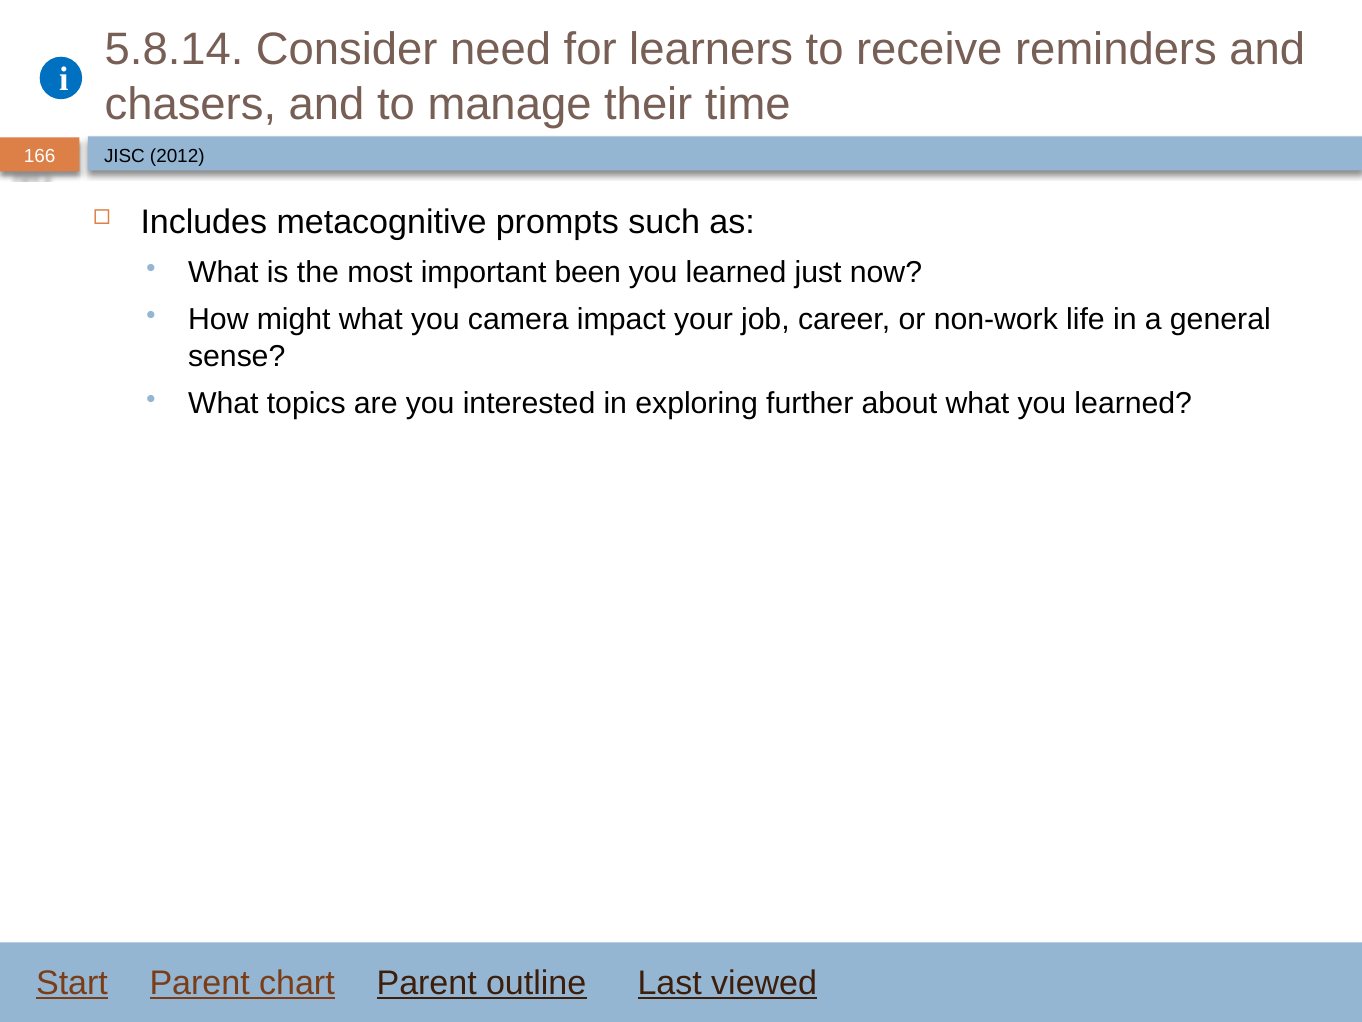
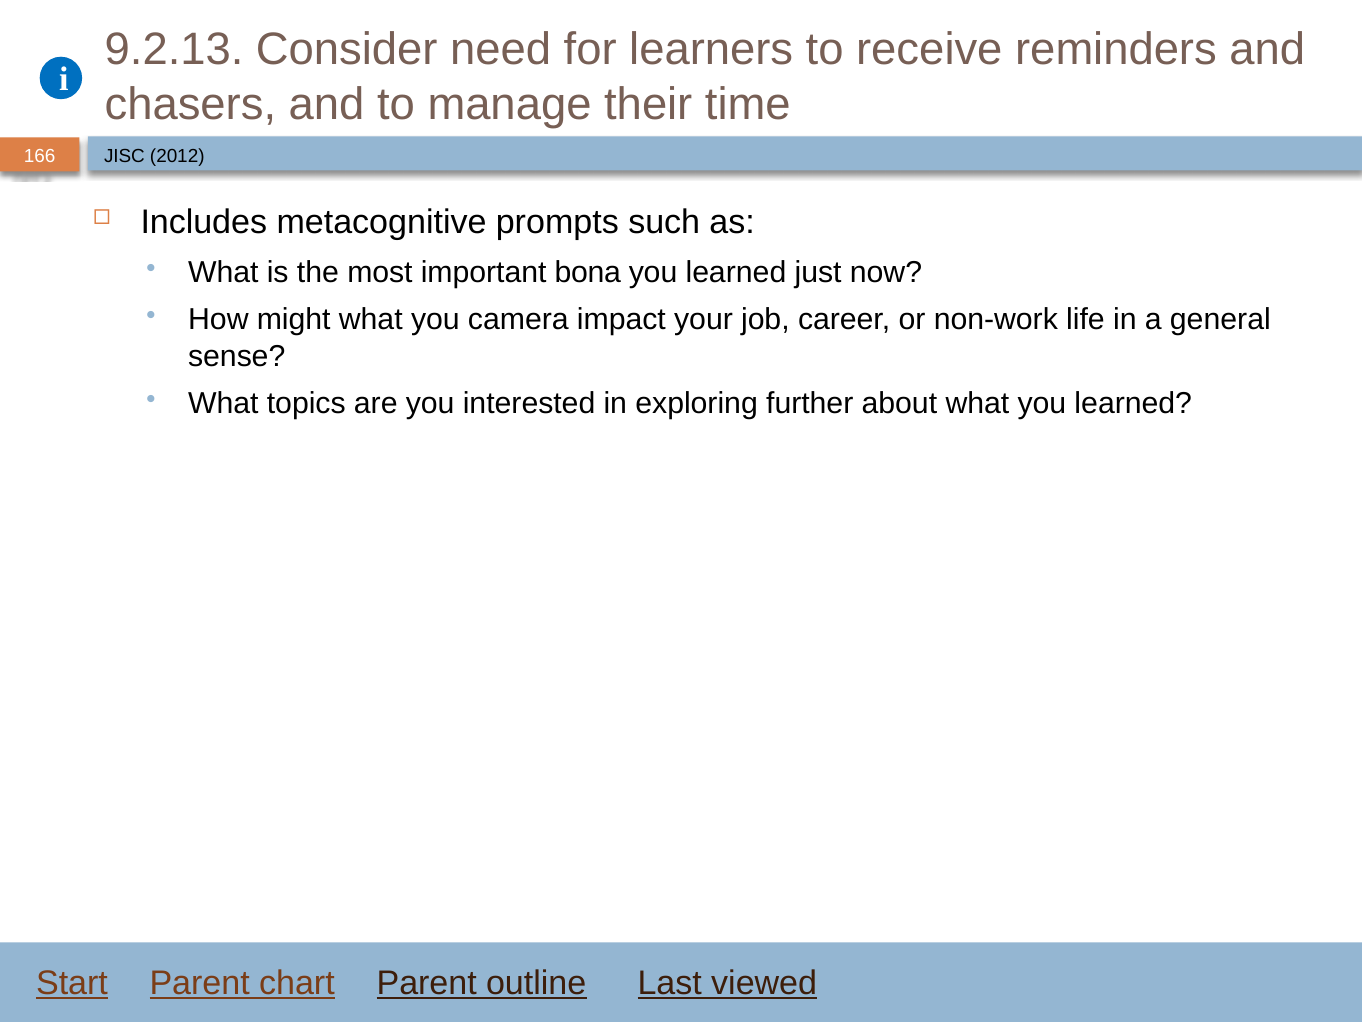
5.8.14: 5.8.14 -> 9.2.13
been: been -> bona
